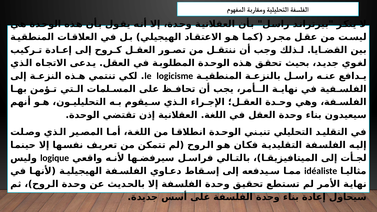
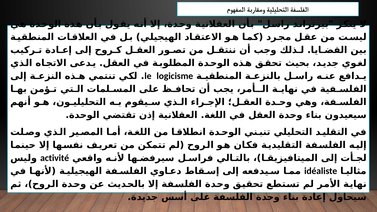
logique: logique -> activité
